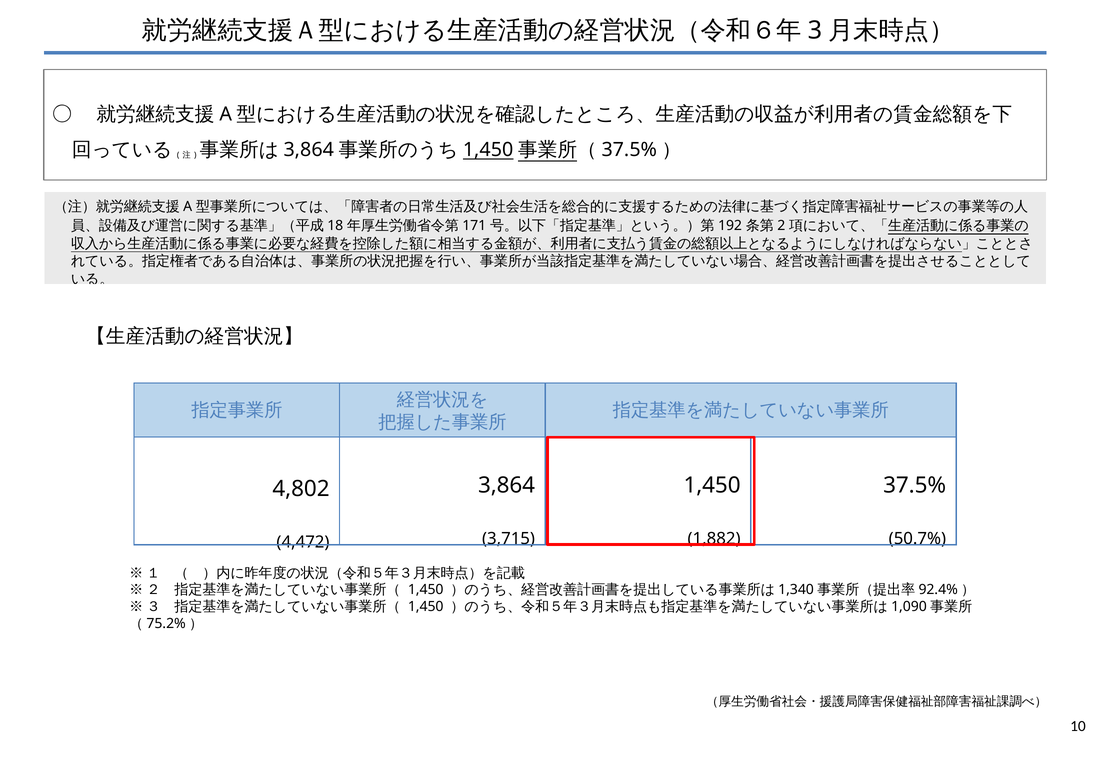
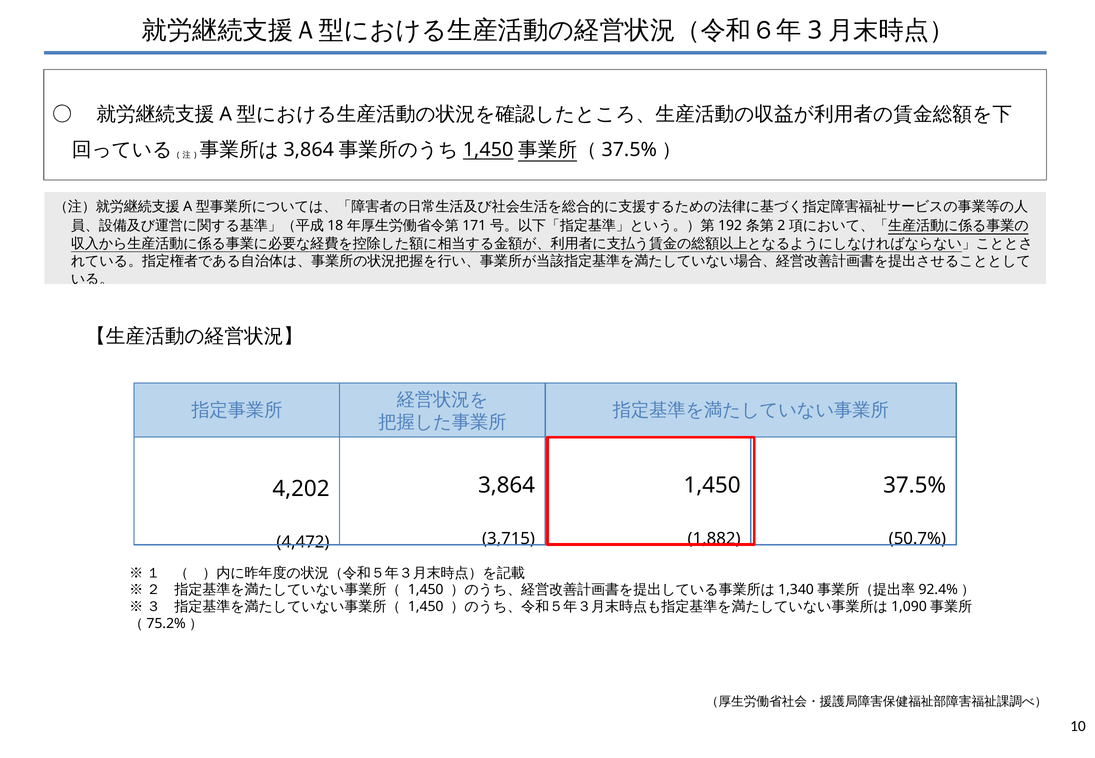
4,802: 4,802 -> 4,202
